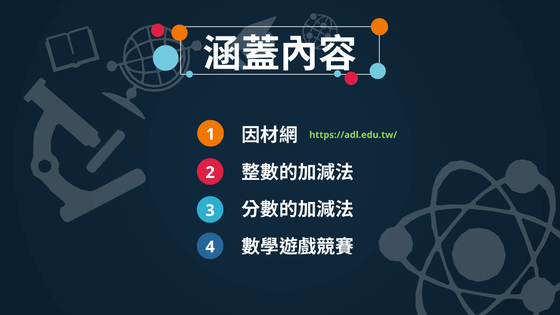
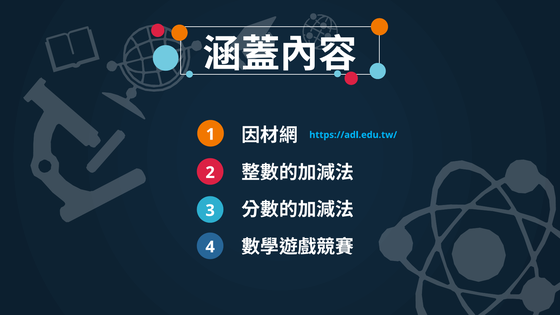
https://adl.edu.tw/ colour: light green -> light blue
